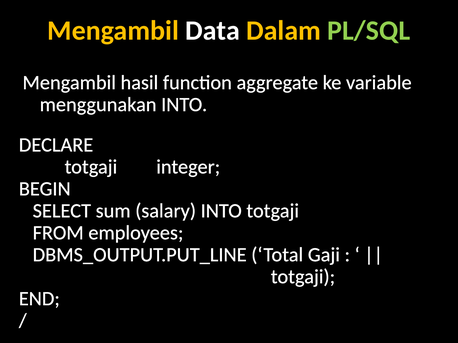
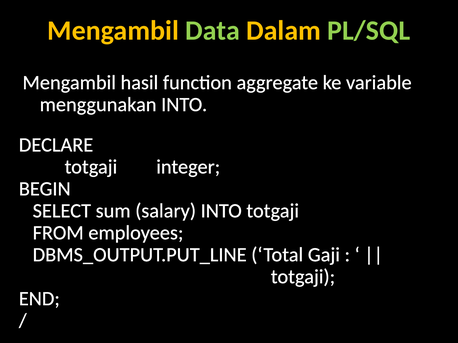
Data colour: white -> light green
